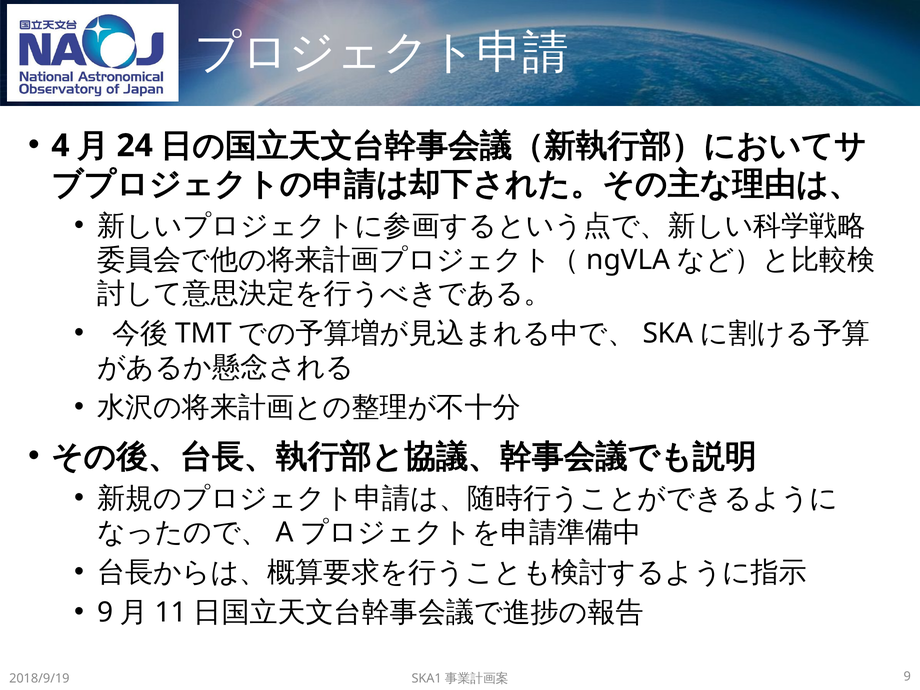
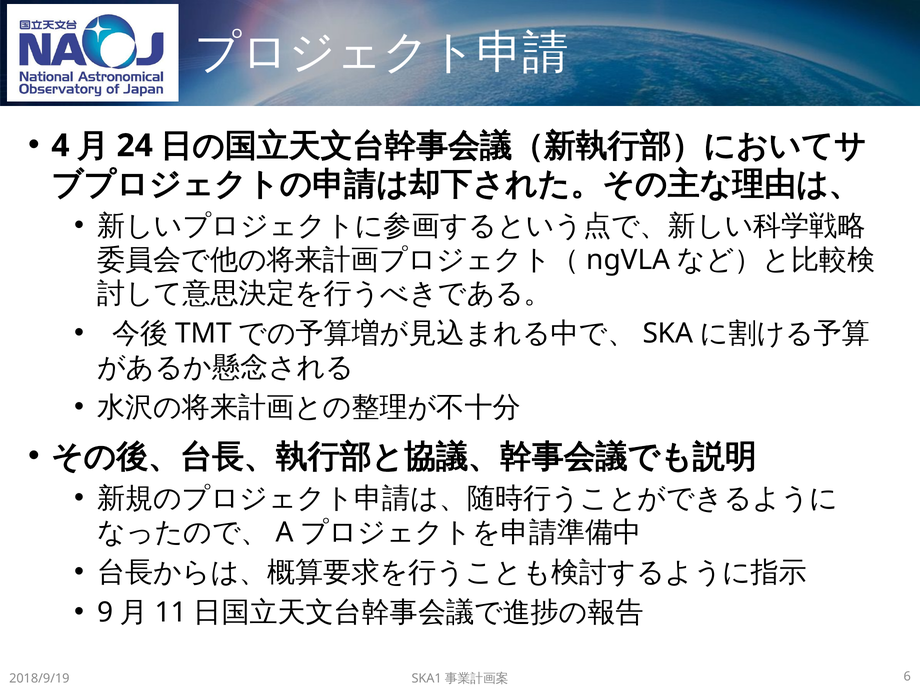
9 at (907, 677): 9 -> 6
